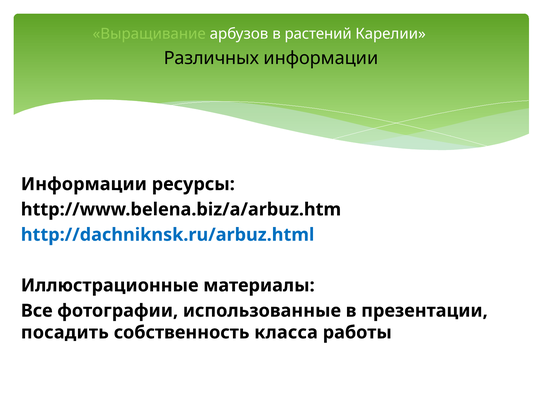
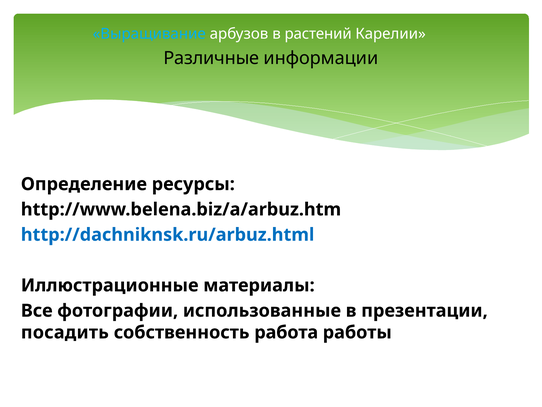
Выращивание colour: light green -> light blue
Различных: Различных -> Различные
Информации at (84, 184): Информации -> Определение
класса: класса -> работа
